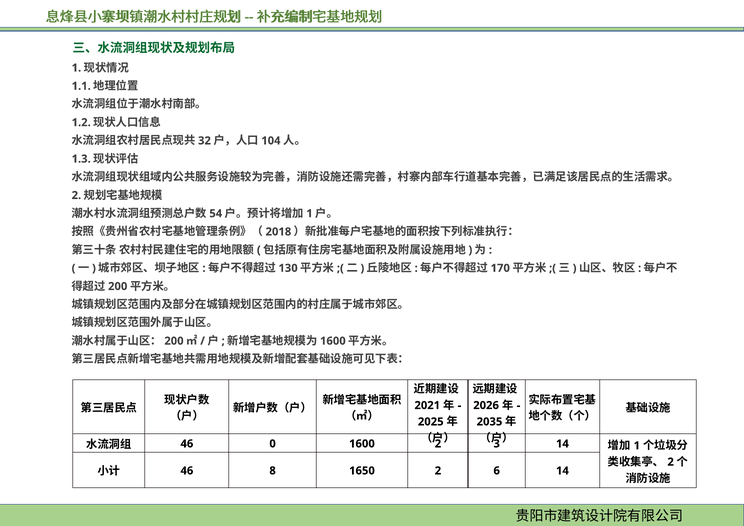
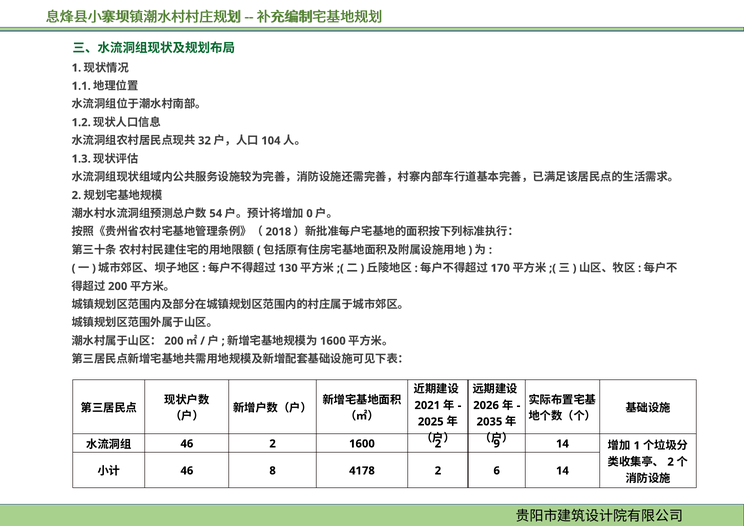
1 at (309, 214): 1 -> 0
46 0: 0 -> 2
3: 3 -> 9
1650: 1650 -> 4178
